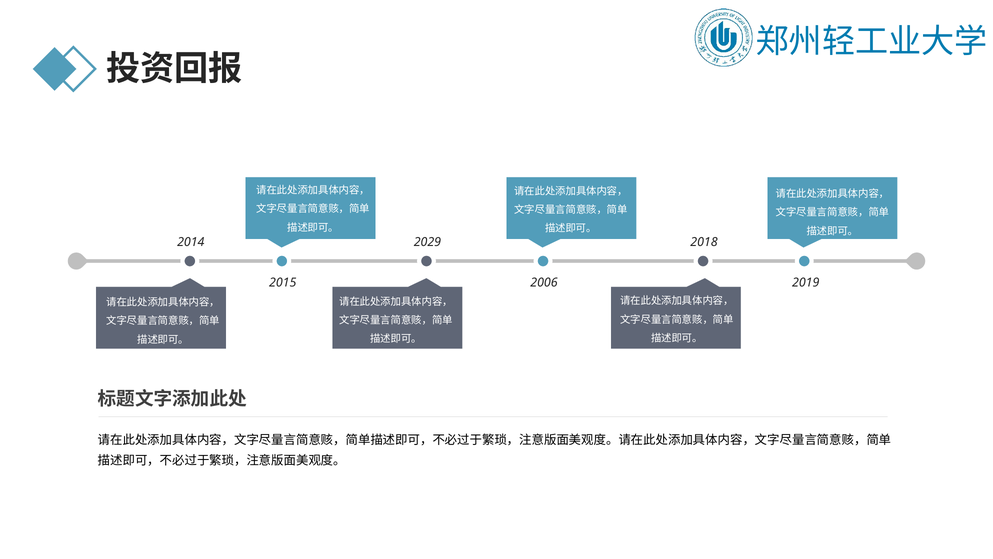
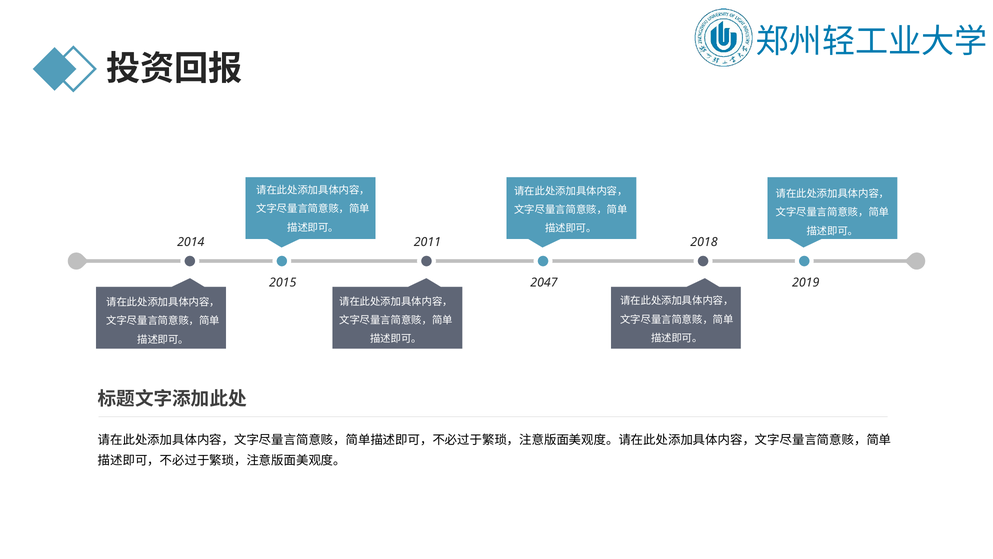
2029: 2029 -> 2011
2006: 2006 -> 2047
